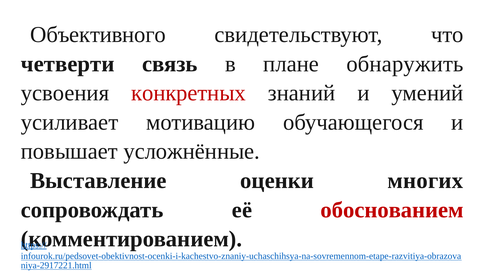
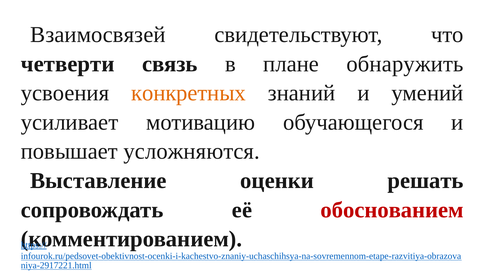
Объективного: Объективного -> Взаимосвязей
конкретных colour: red -> orange
усложнённые: усложнённые -> усложняются
многих: многих -> решать
